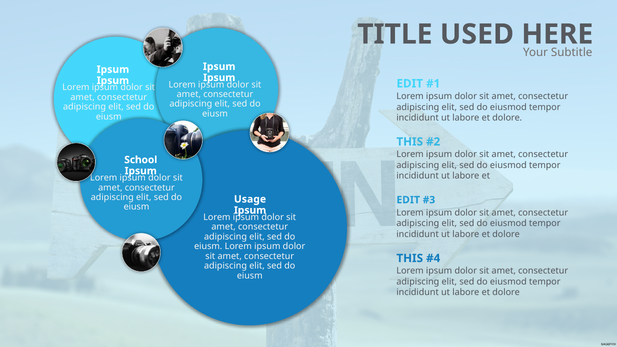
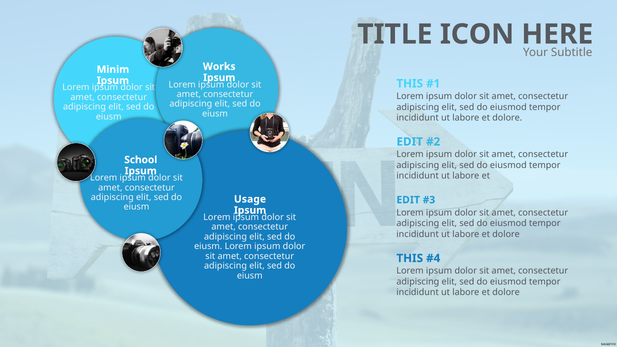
USED: USED -> ICON
Ipsum at (219, 67): Ipsum -> Works
Ipsum at (113, 69): Ipsum -> Minim
EDIT at (410, 84): EDIT -> THIS
THIS at (410, 142): THIS -> EDIT
